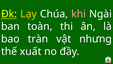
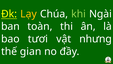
khi colour: pink -> light green
tràn: tràn -> tươi
xuất: xuất -> gian
